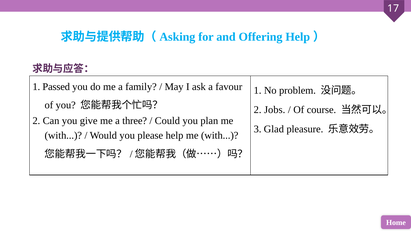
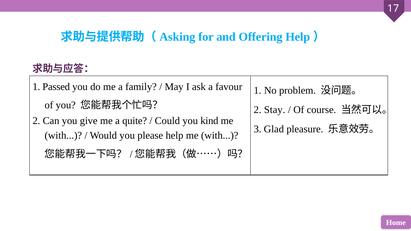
Jobs: Jobs -> Stay
three: three -> quite
plan: plan -> kind
